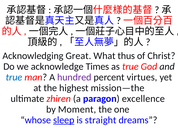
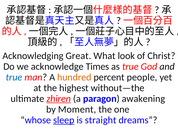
thus: thus -> look
hundred colour: purple -> orange
virtues: virtues -> people
mission—the: mission—the -> without—the
zhiren underline: none -> present
excellence: excellence -> awakening
